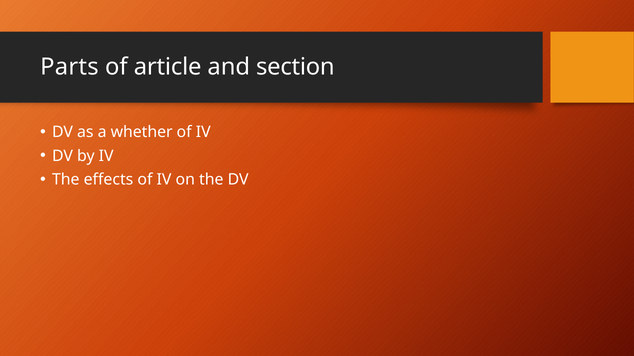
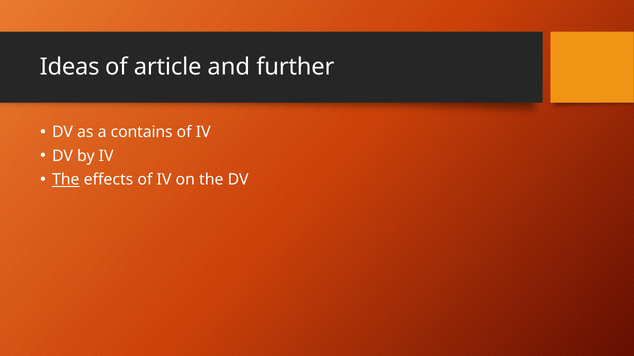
Parts: Parts -> Ideas
section: section -> further
whether: whether -> contains
The at (66, 180) underline: none -> present
